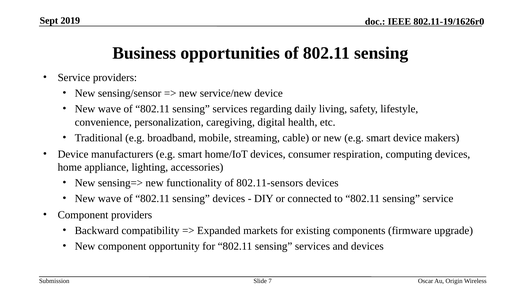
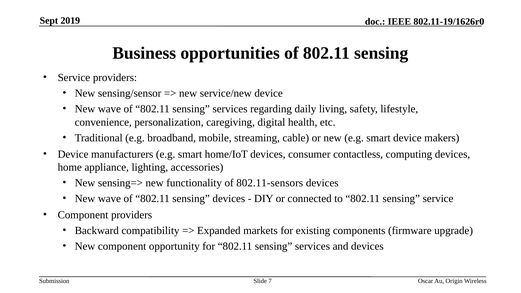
respiration: respiration -> contactless
